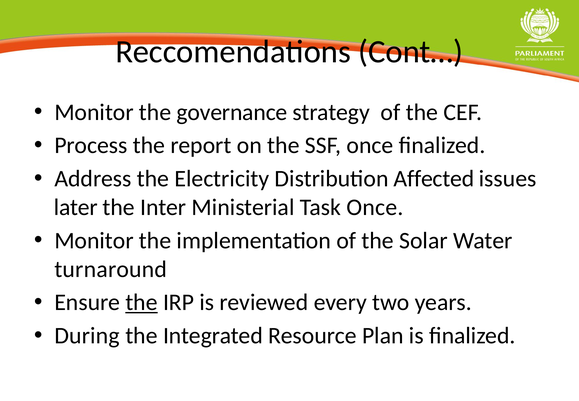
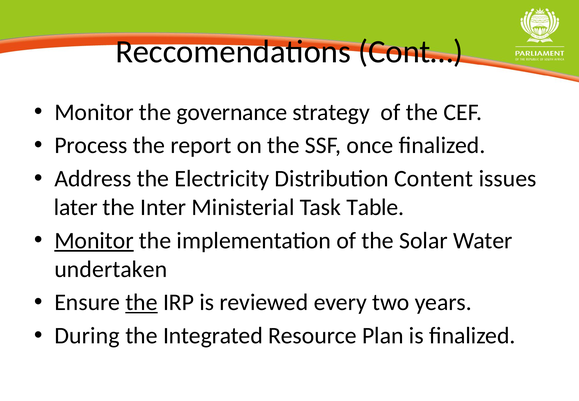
Affected: Affected -> Content
Task Once: Once -> Table
Monitor at (94, 241) underline: none -> present
turnaround: turnaround -> undertaken
